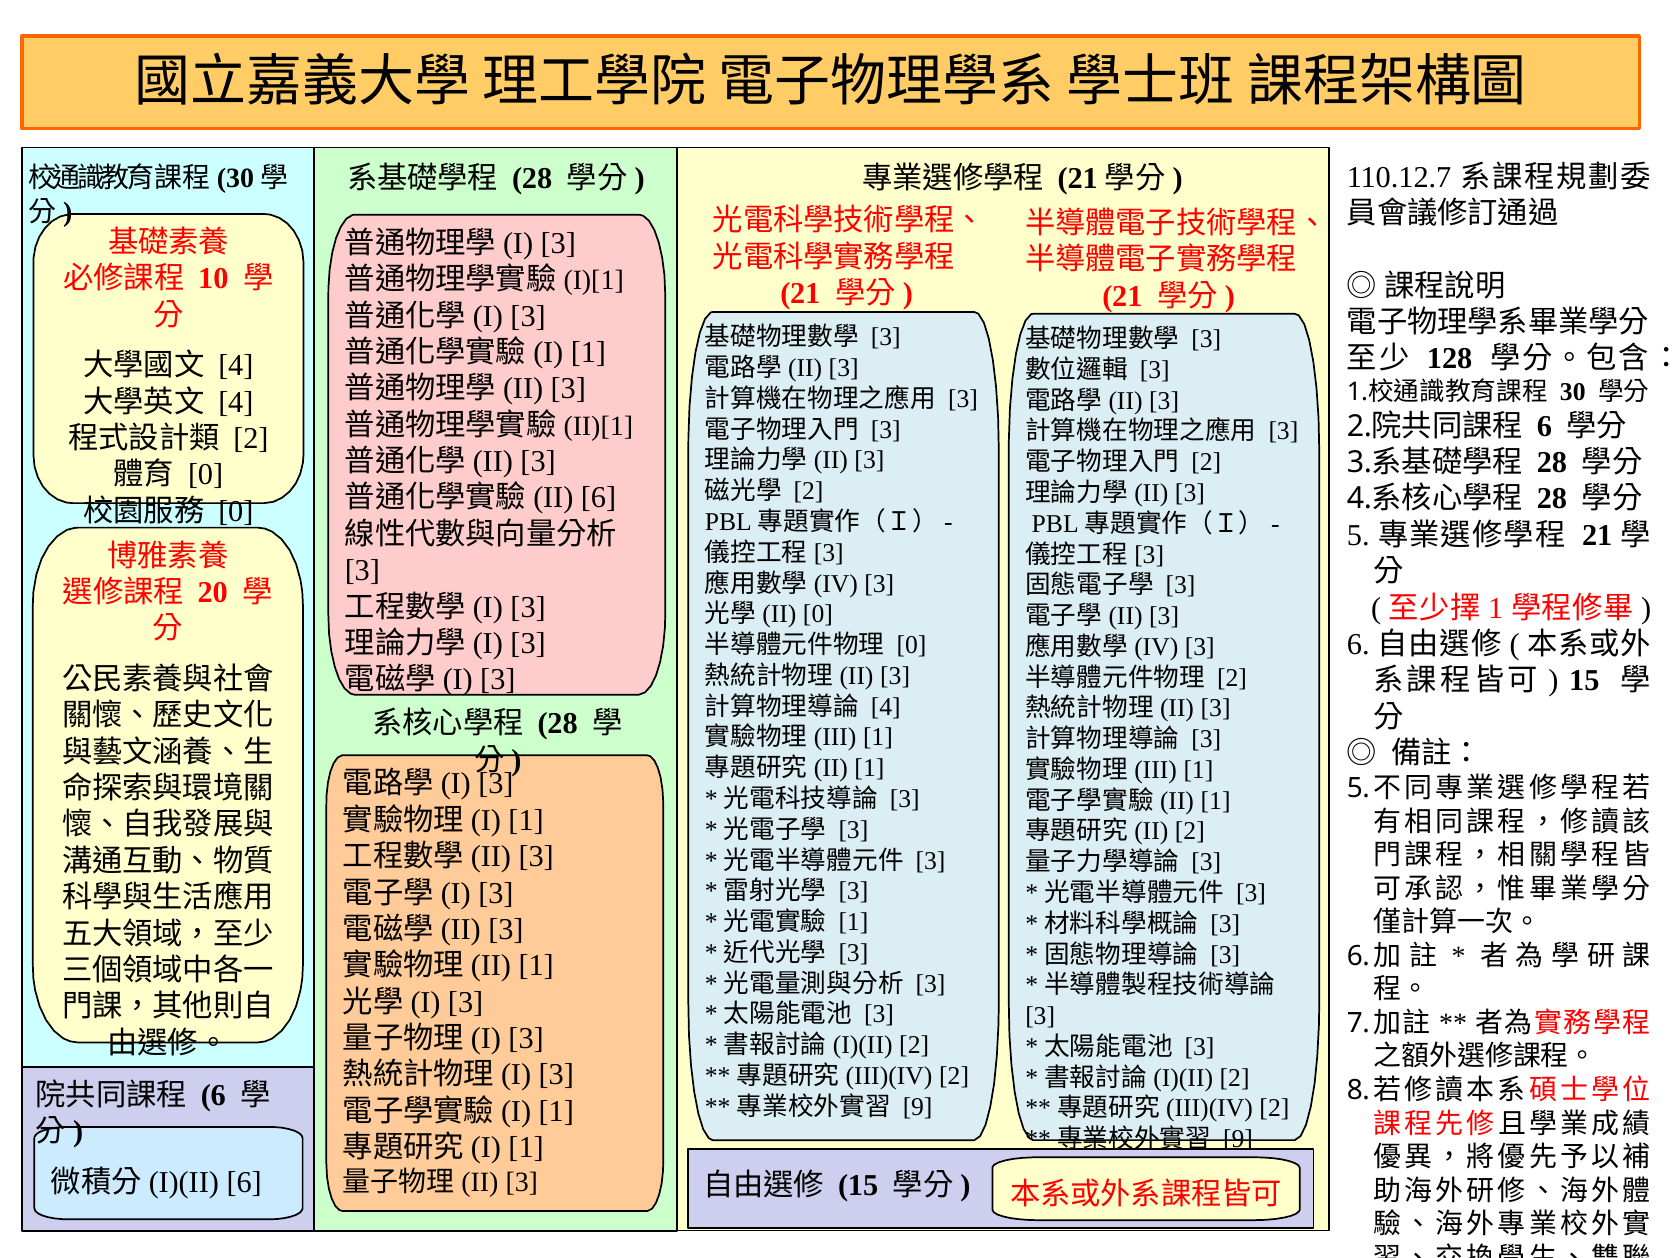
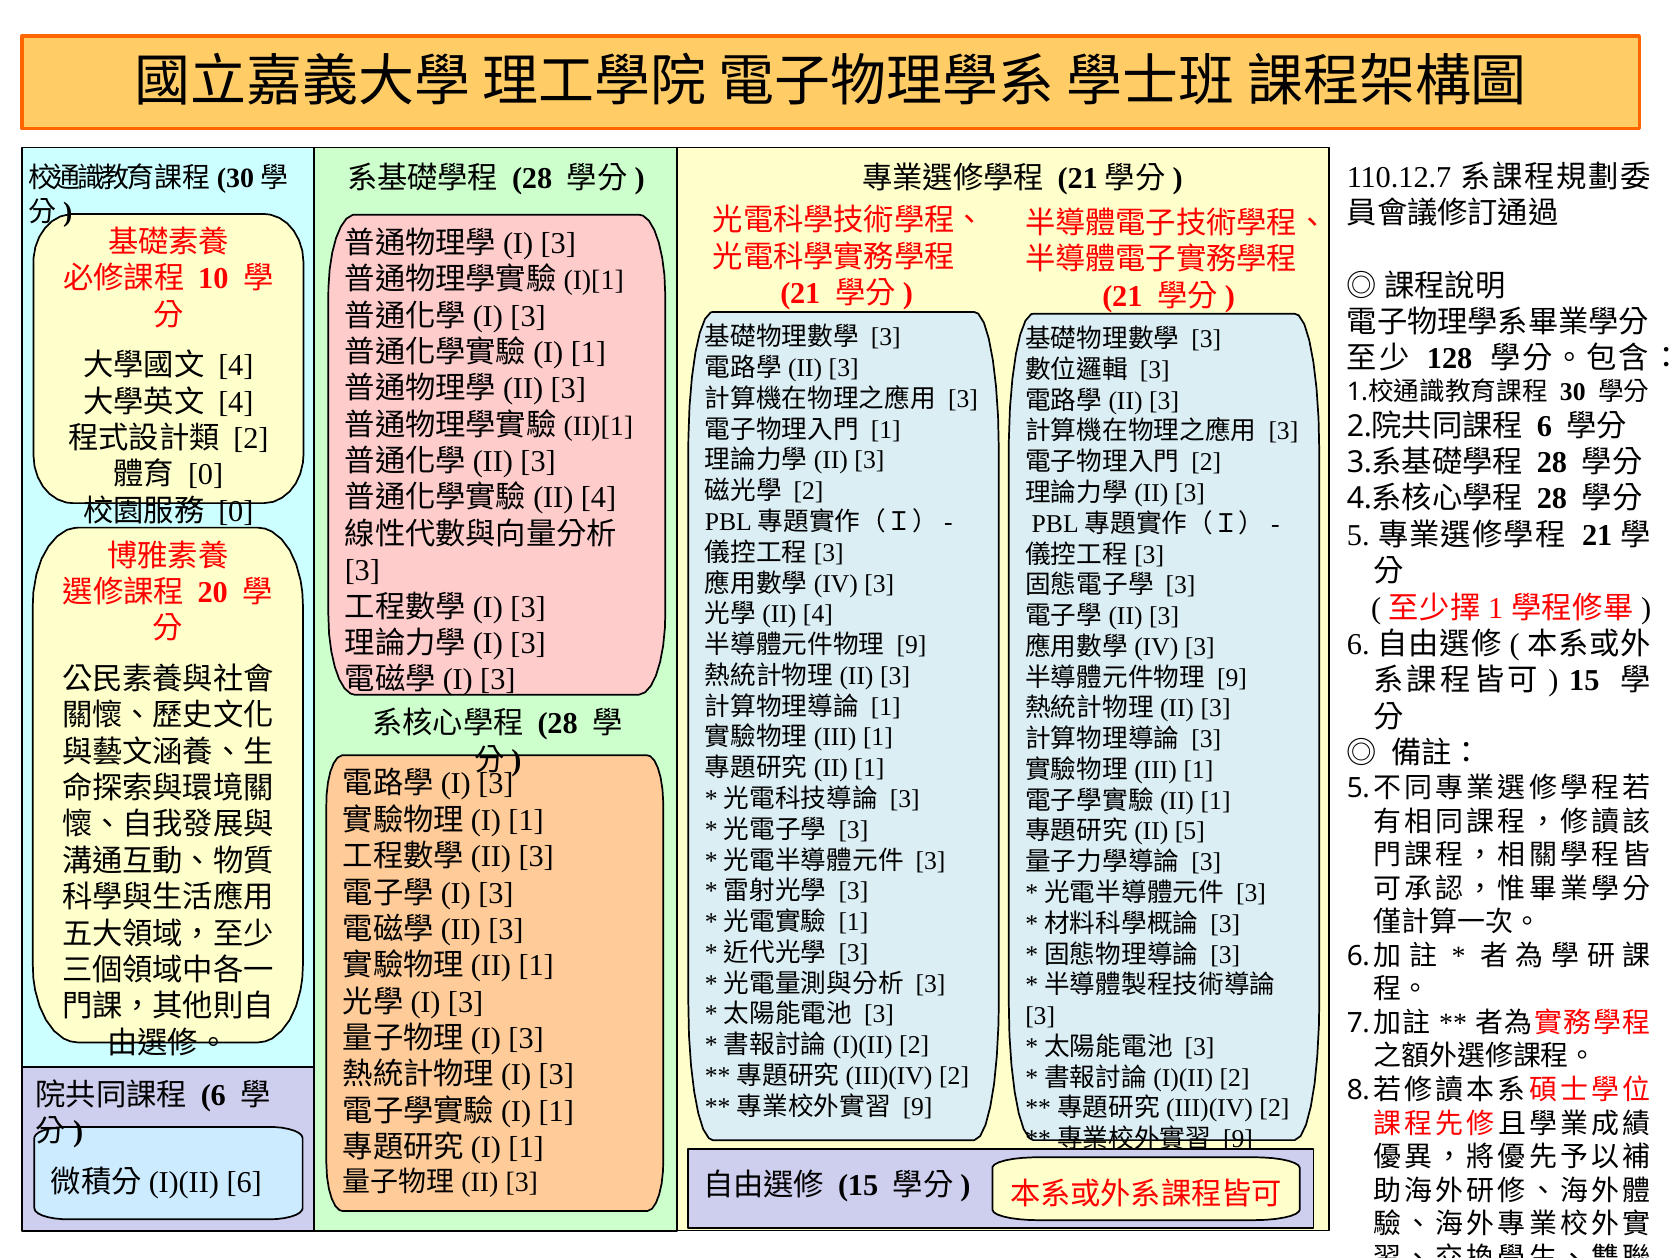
3 at (886, 430): 3 -> 1
6 at (599, 498): 6 -> 4
0 at (818, 615): 0 -> 4
0 at (912, 645): 0 -> 9
2 at (1232, 678): 2 -> 9
4 at (886, 707): 4 -> 1
2 at (1190, 832): 2 -> 5
